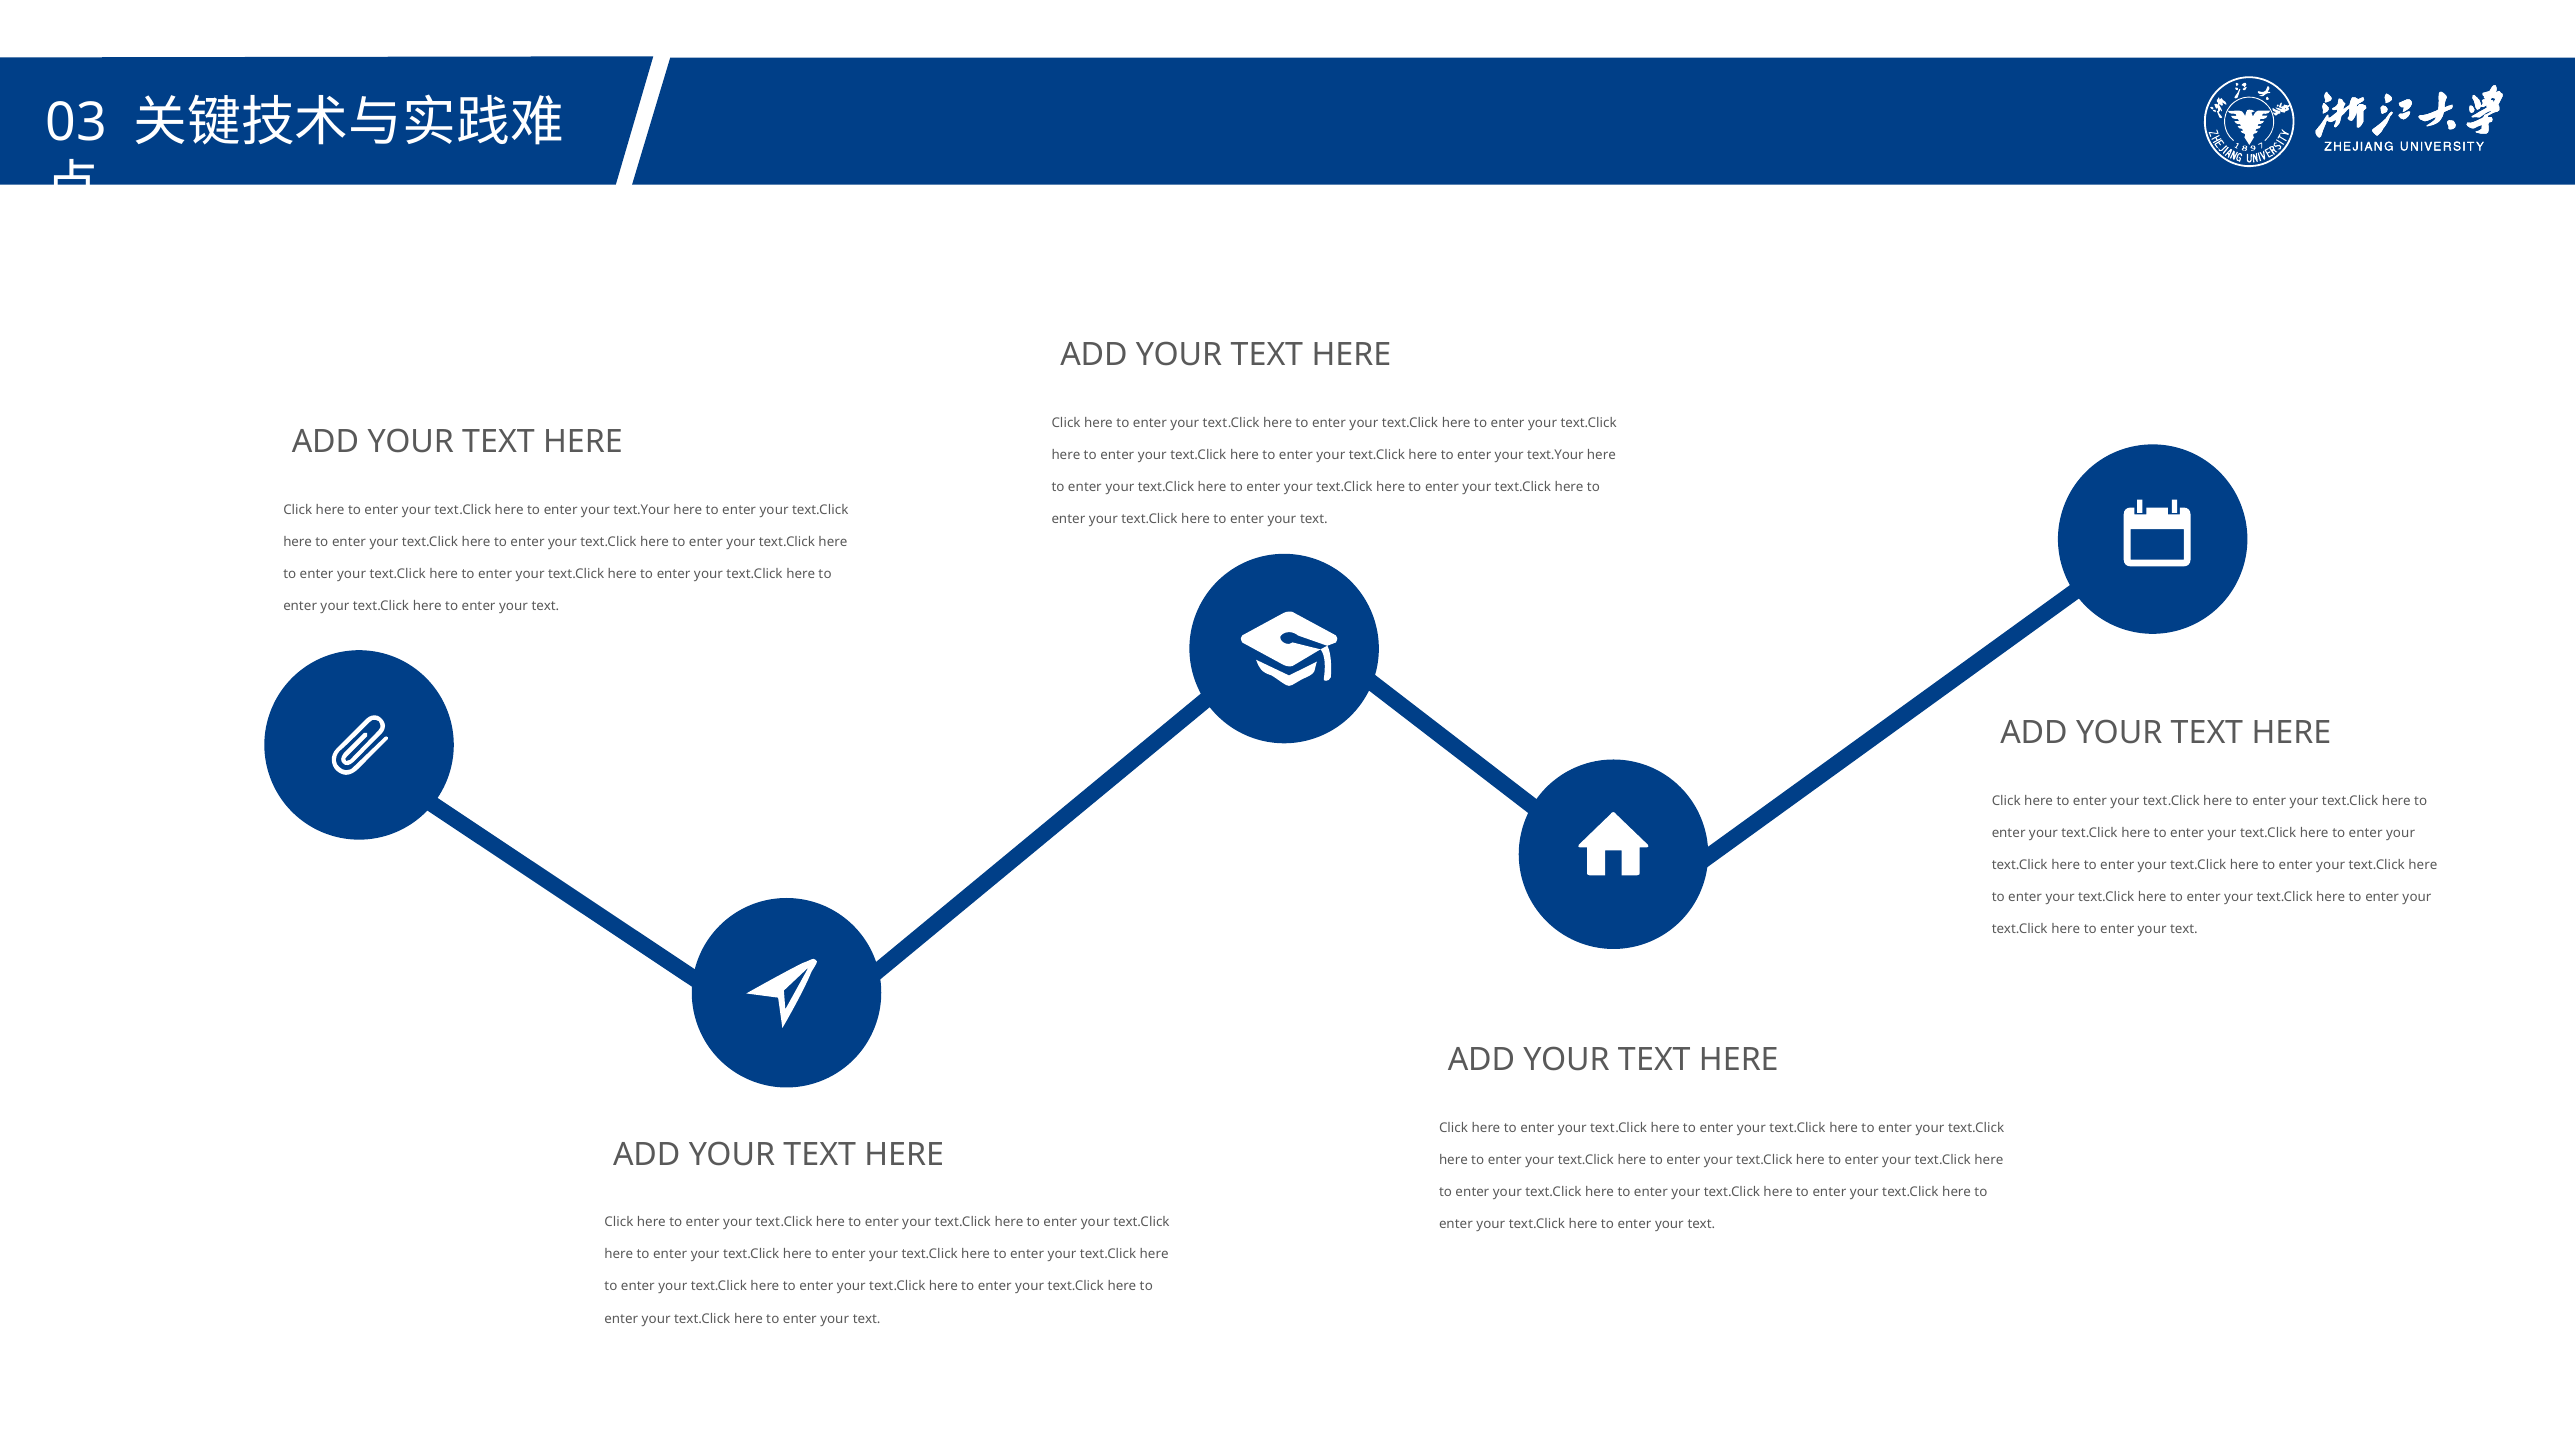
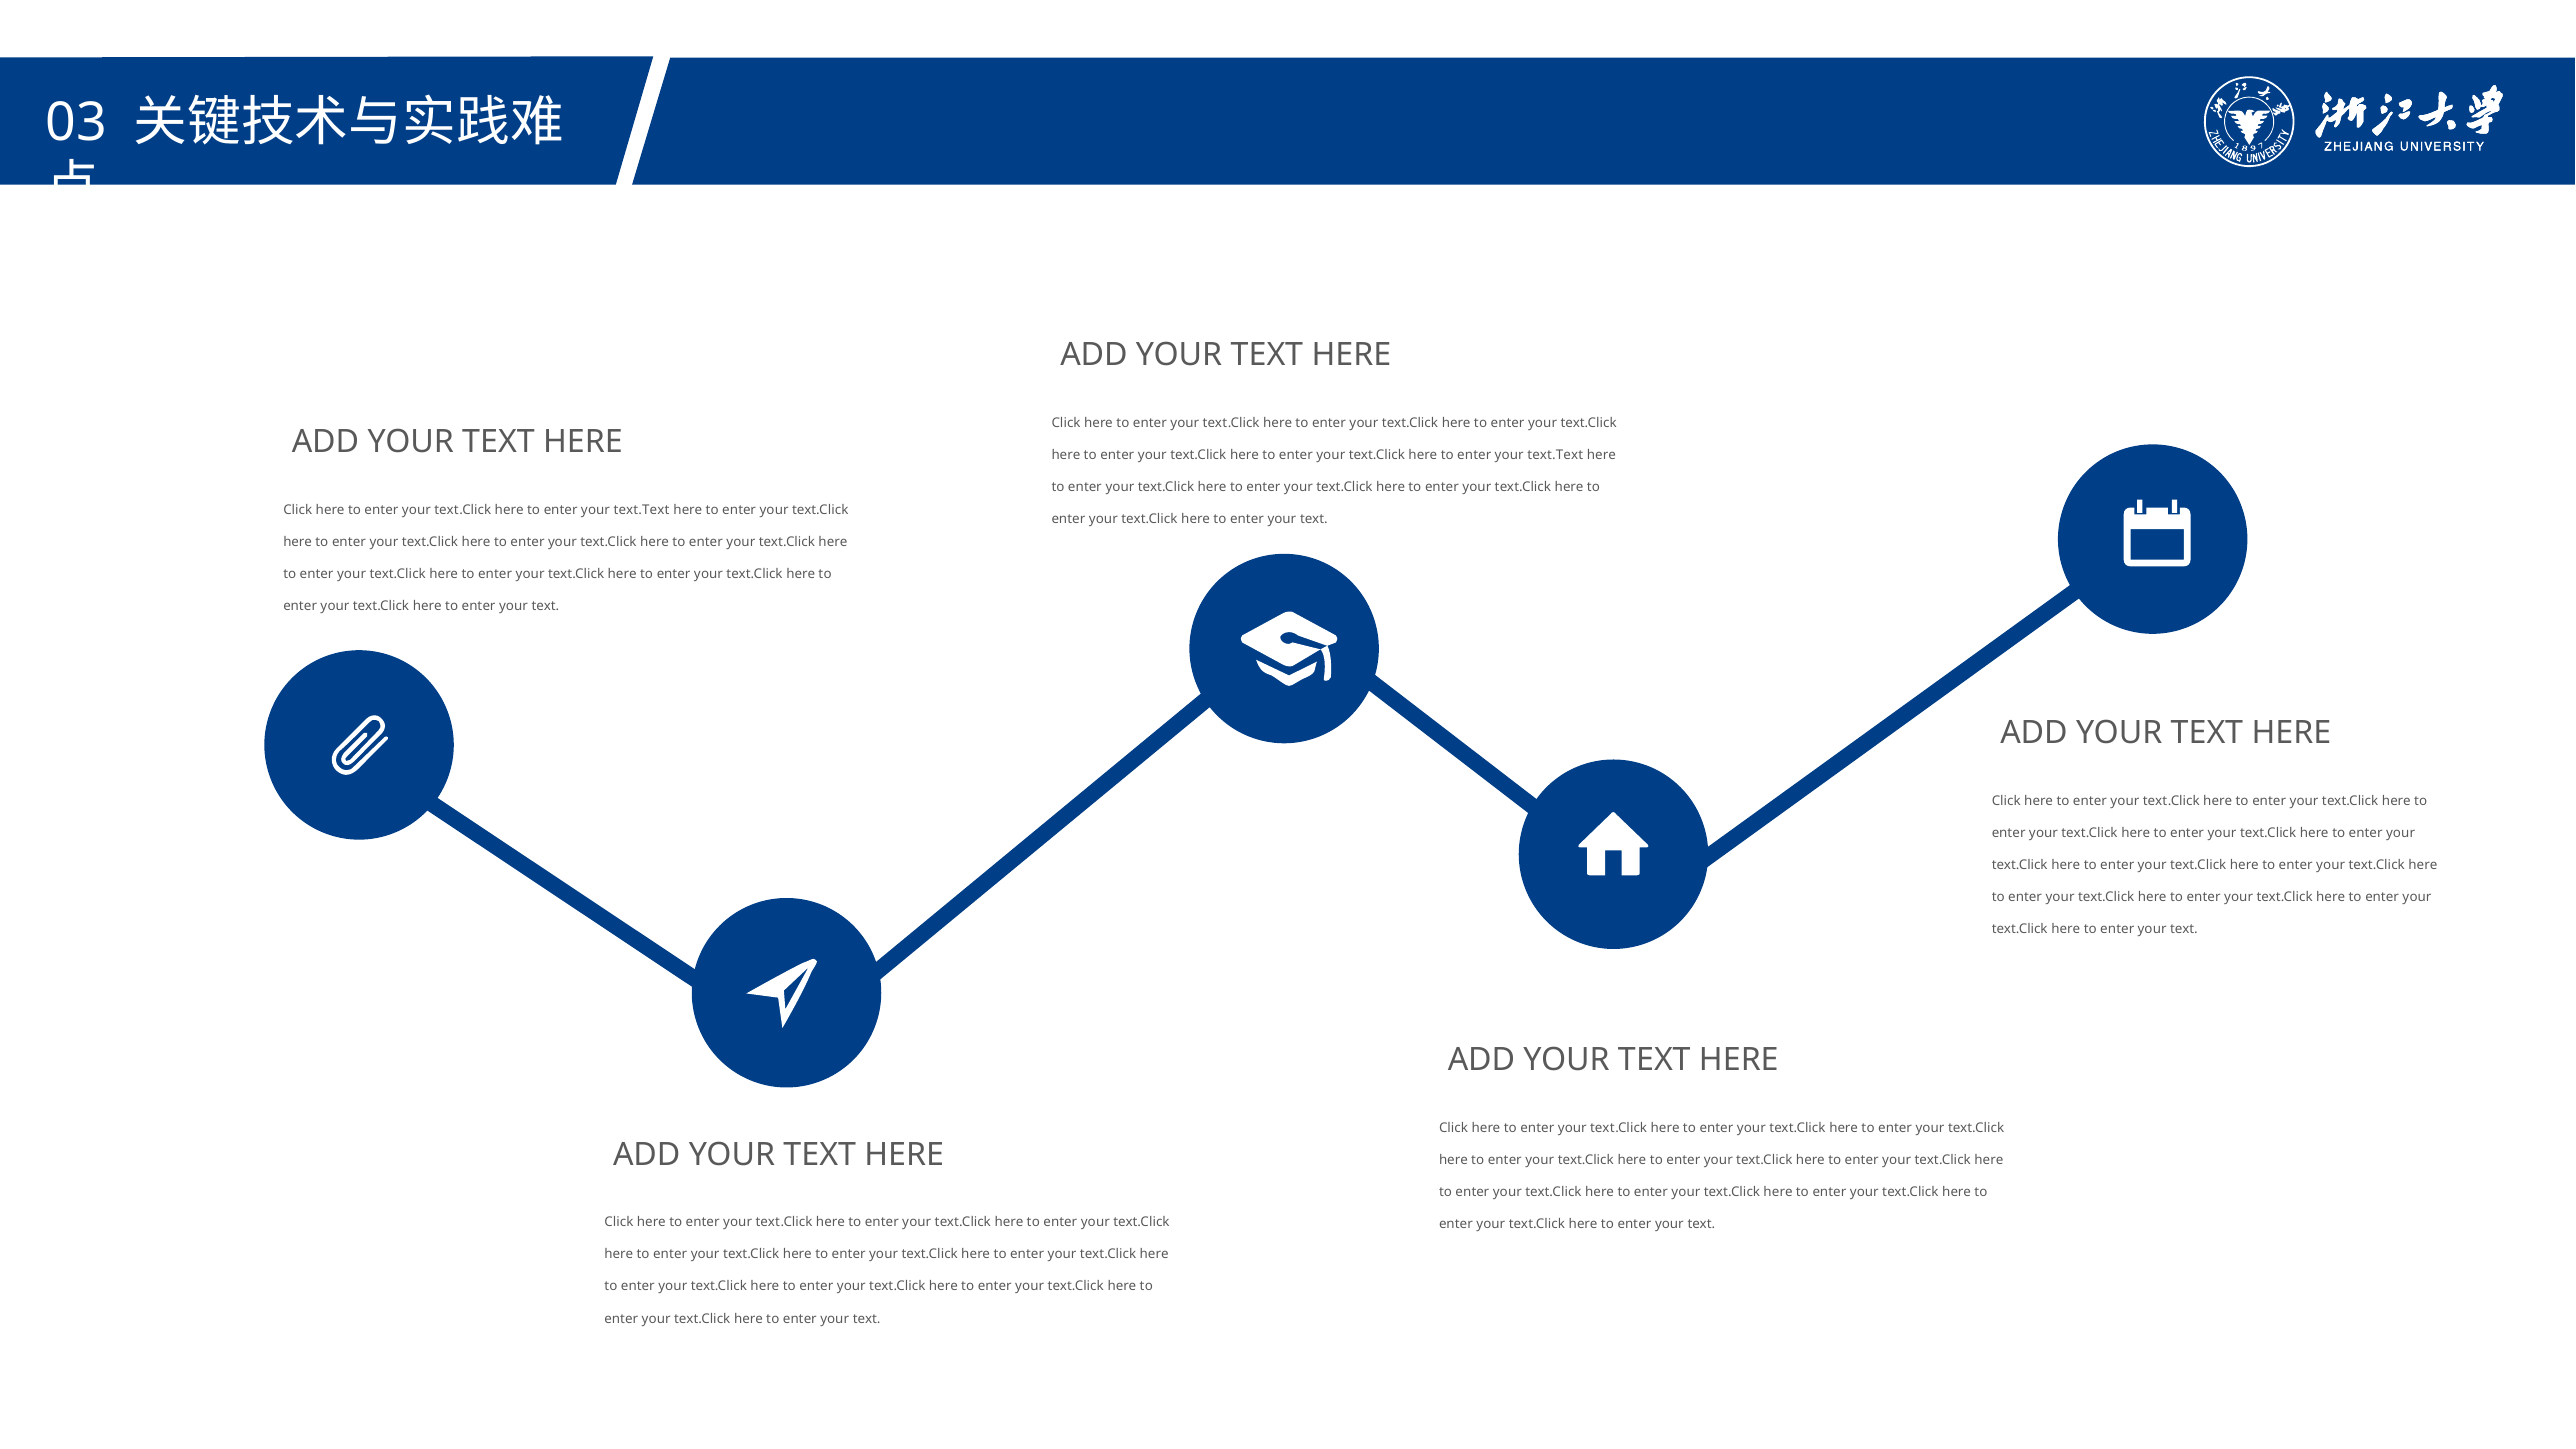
text.Your at (1555, 455): text.Your -> text.Text
text.Your at (642, 510): text.Your -> text.Text
